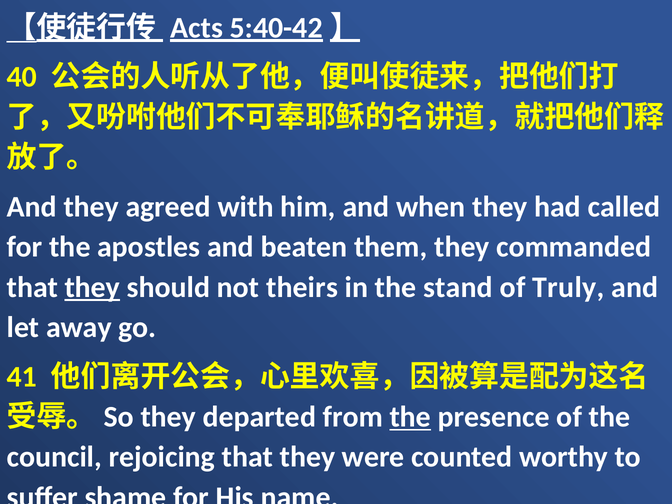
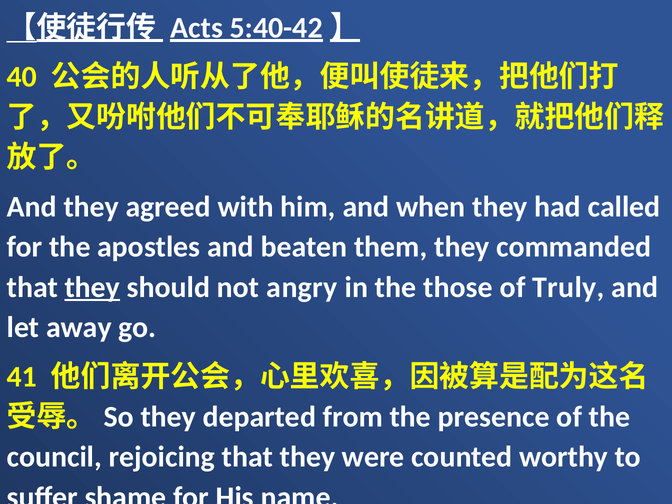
theirs: theirs -> angry
stand: stand -> those
the at (410, 417) underline: present -> none
